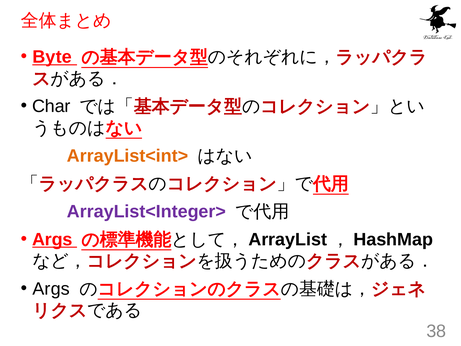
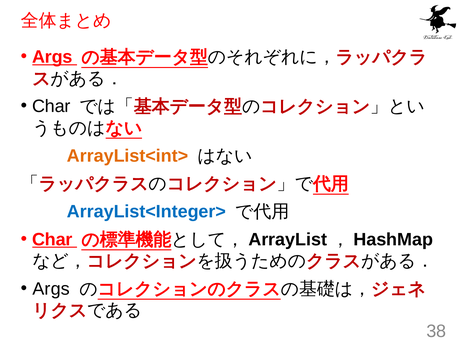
Byte at (52, 57): Byte -> Args
ArrayList<Integer> colour: purple -> blue
Args at (52, 239): Args -> Char
